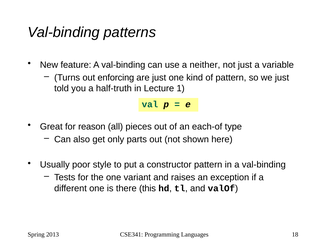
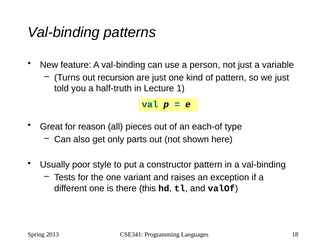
neither: neither -> person
enforcing: enforcing -> recursion
